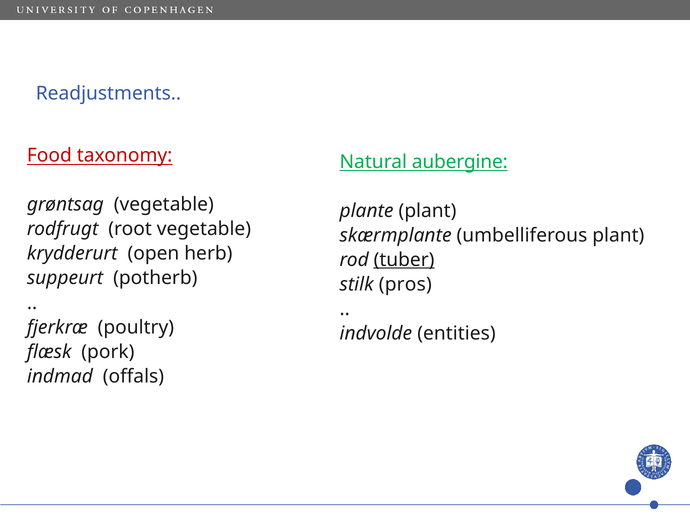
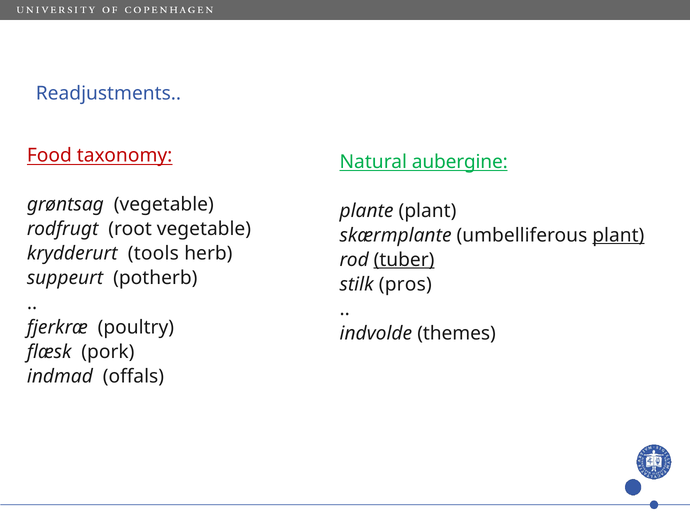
plant at (618, 235) underline: none -> present
open: open -> tools
entities: entities -> themes
